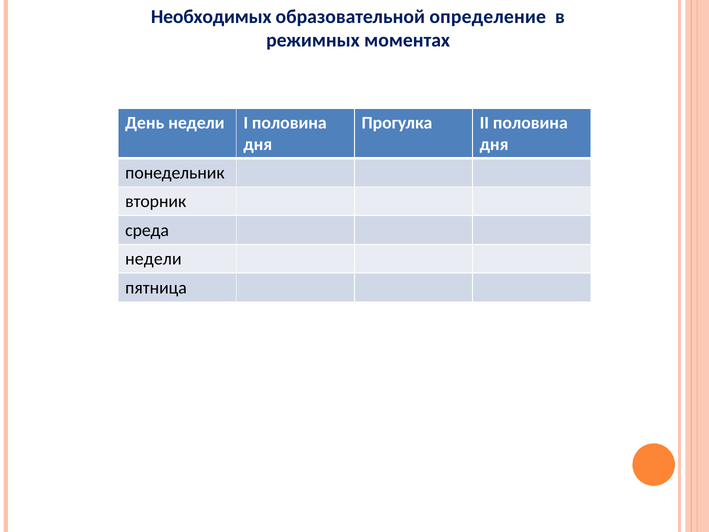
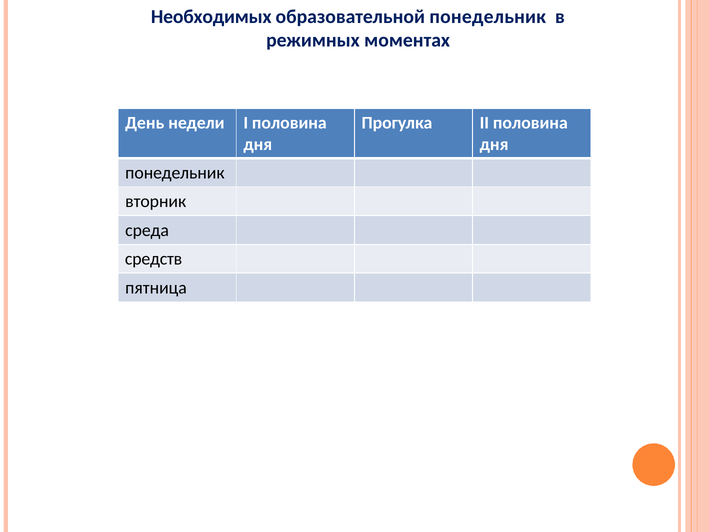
образовательной определение: определение -> понедельник
недели at (153, 259): недели -> средств
